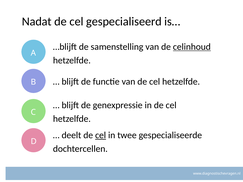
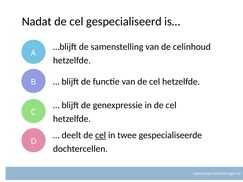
celinhoud underline: present -> none
